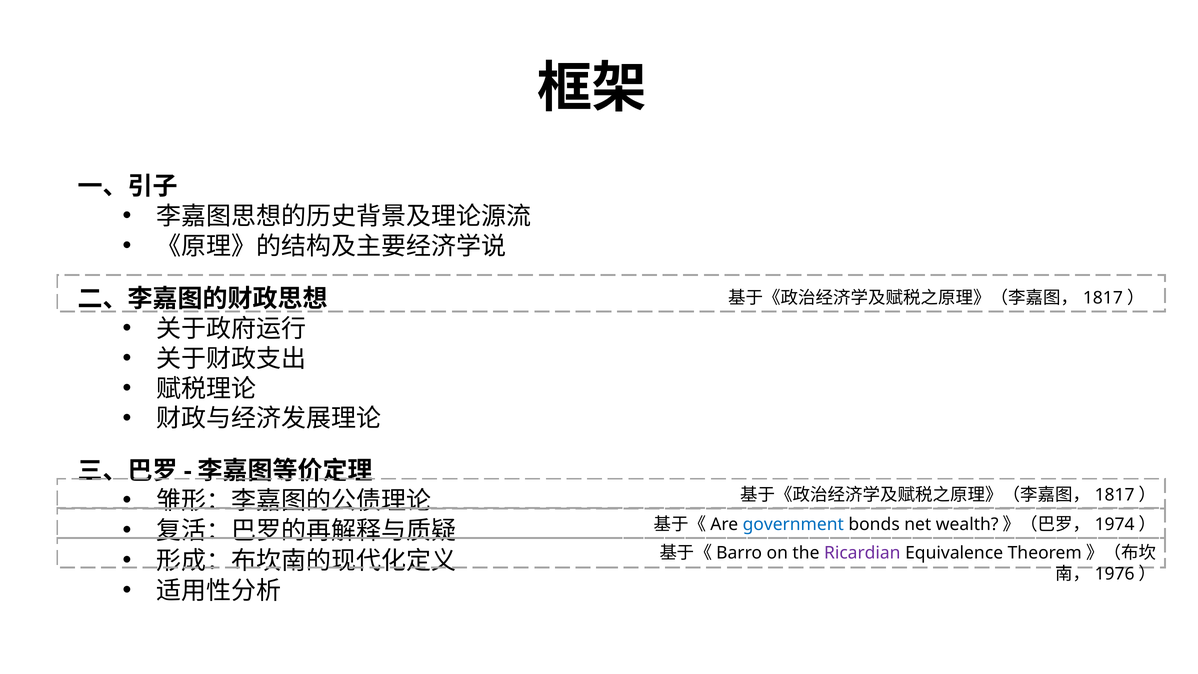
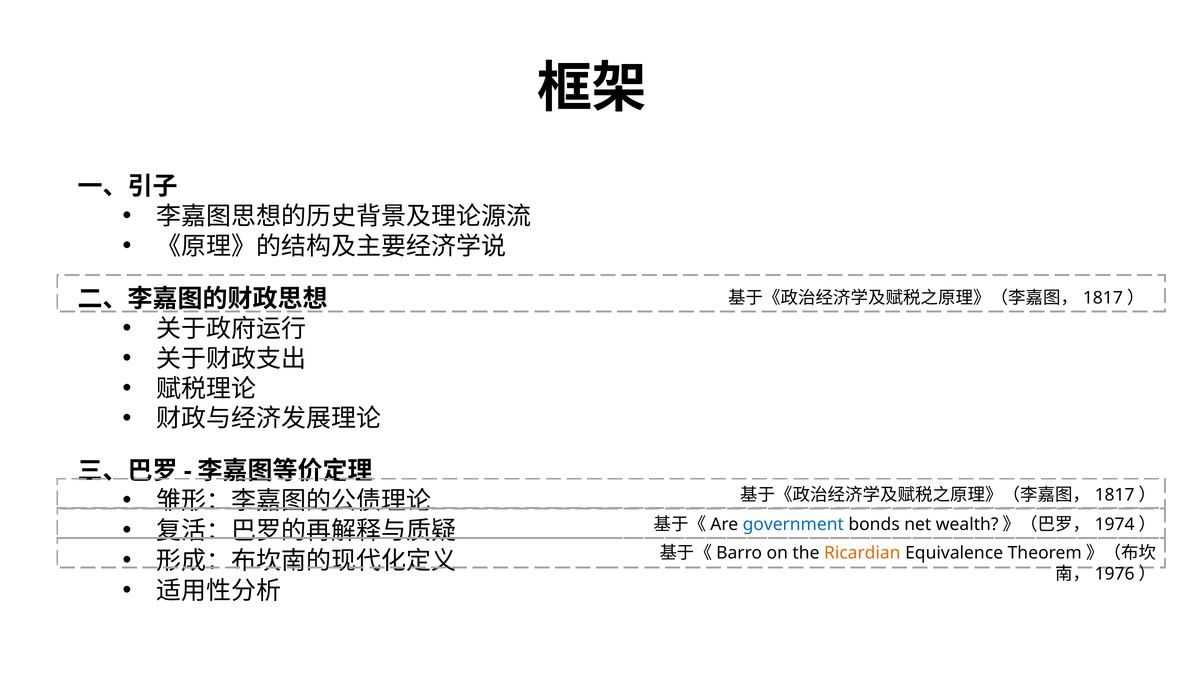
Ricardian colour: purple -> orange
